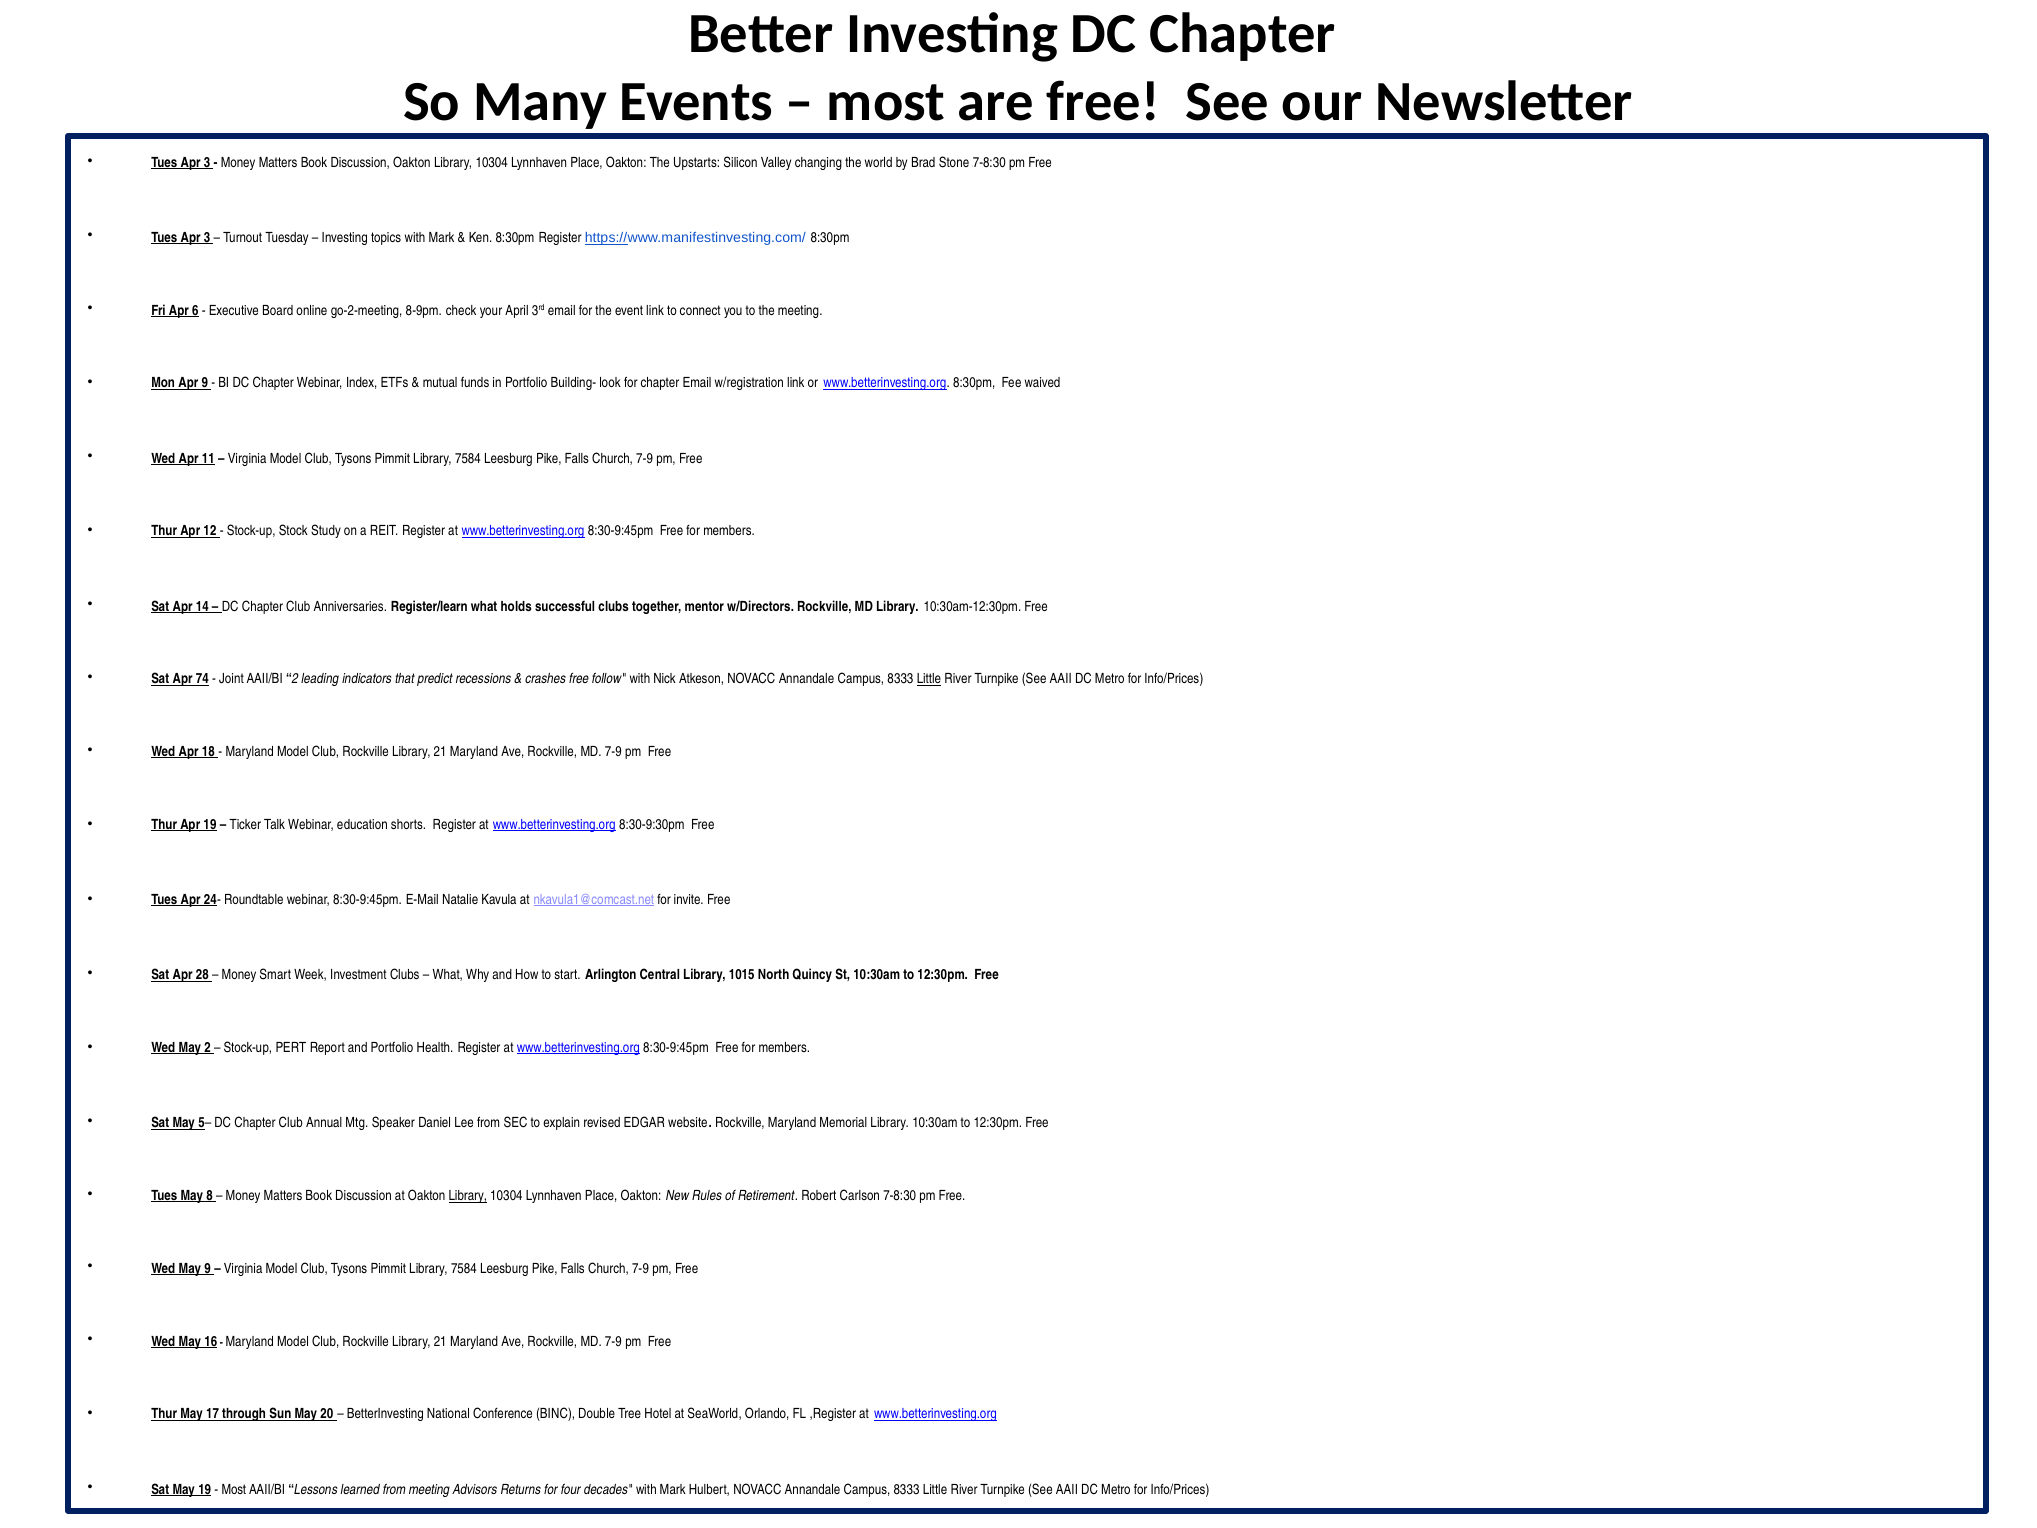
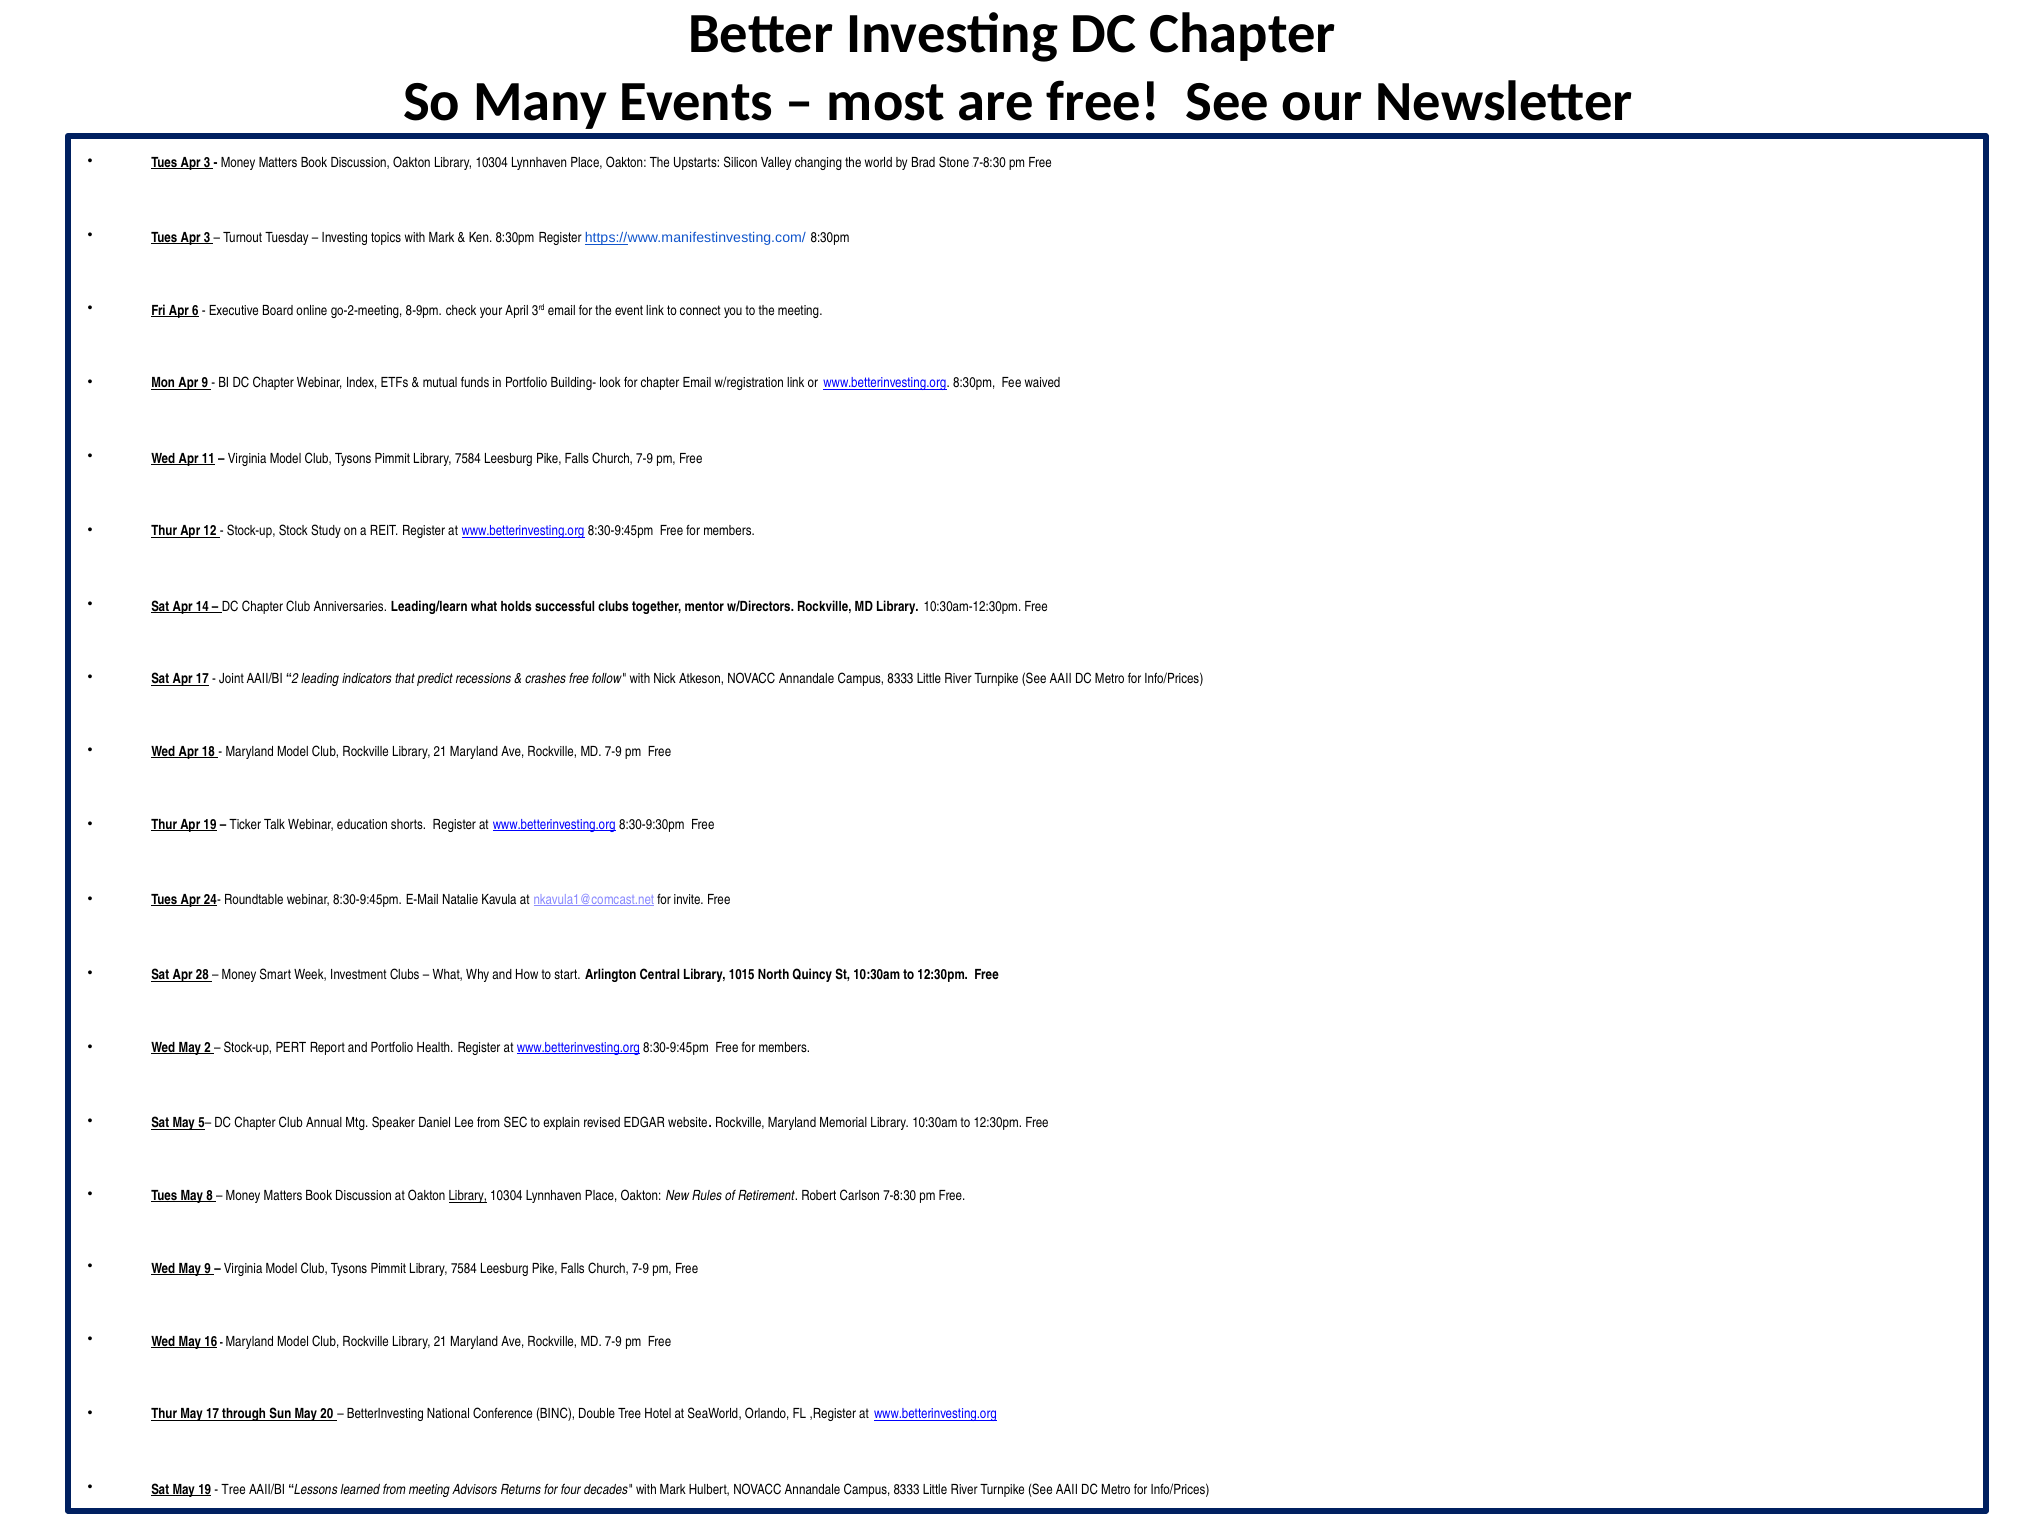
Register/learn: Register/learn -> Leading/learn
Apr 74: 74 -> 17
Little at (929, 679) underline: present -> none
Most at (234, 1489): Most -> Tree
